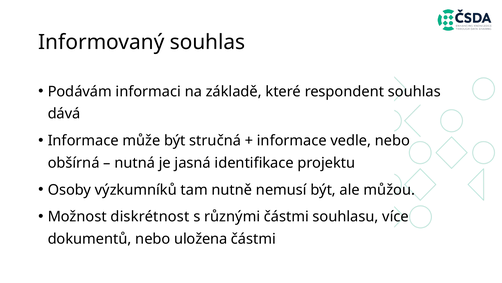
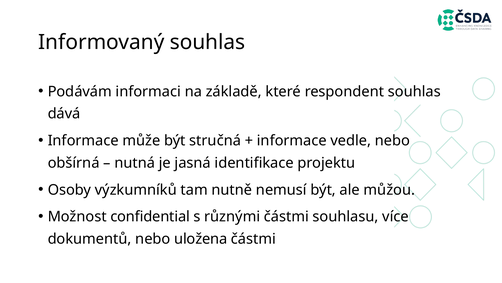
diskrétnost: diskrétnost -> confidential
